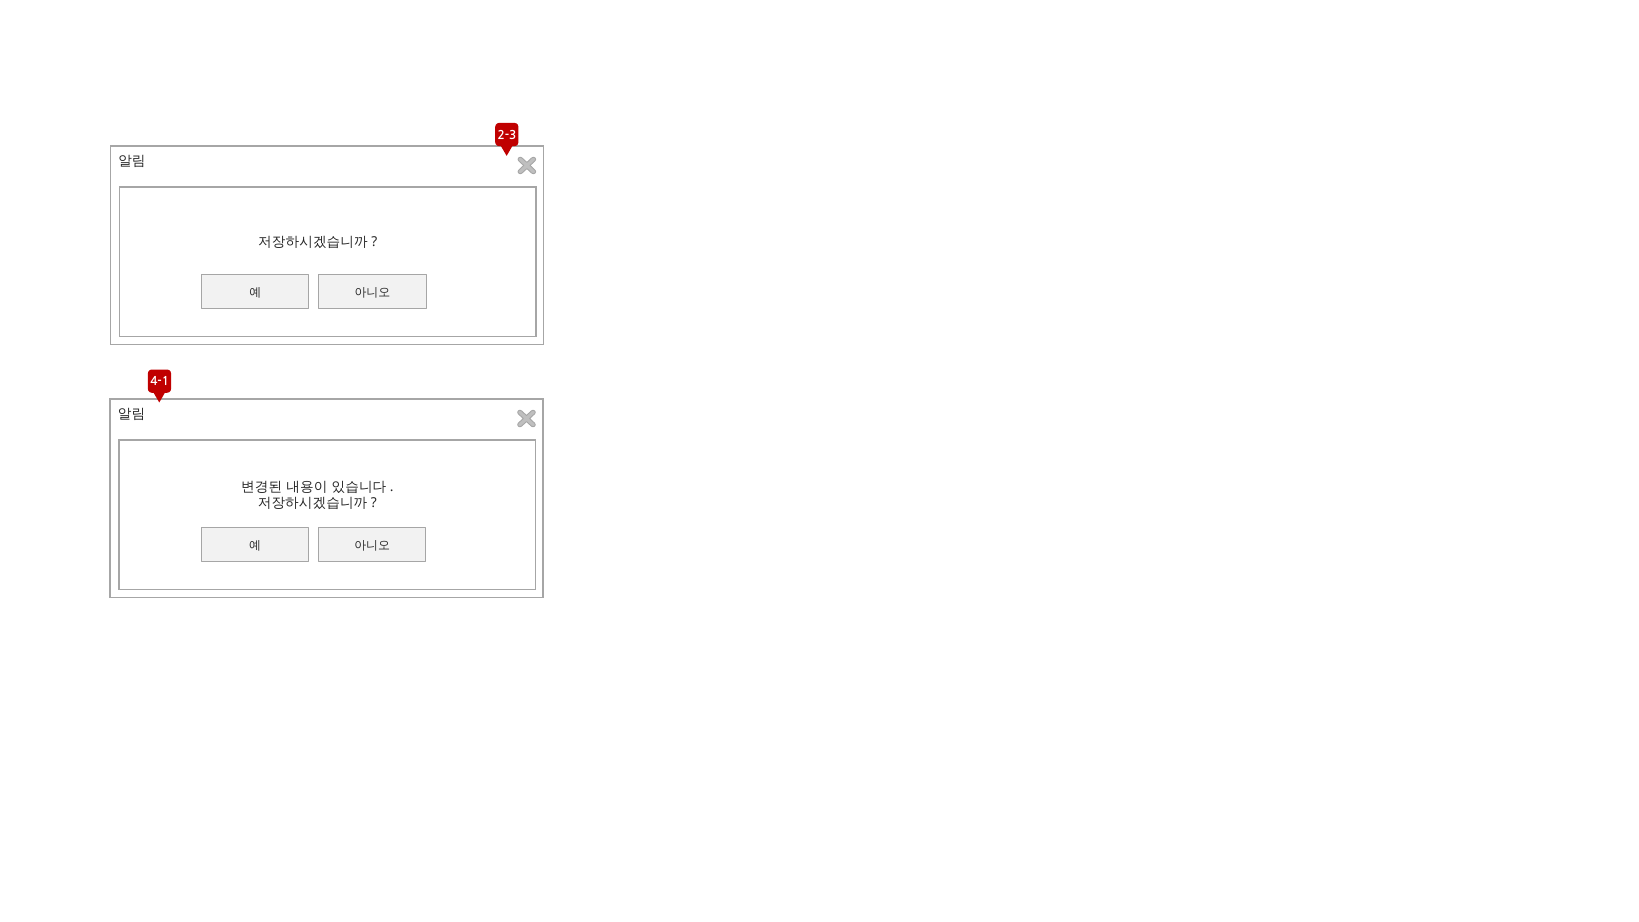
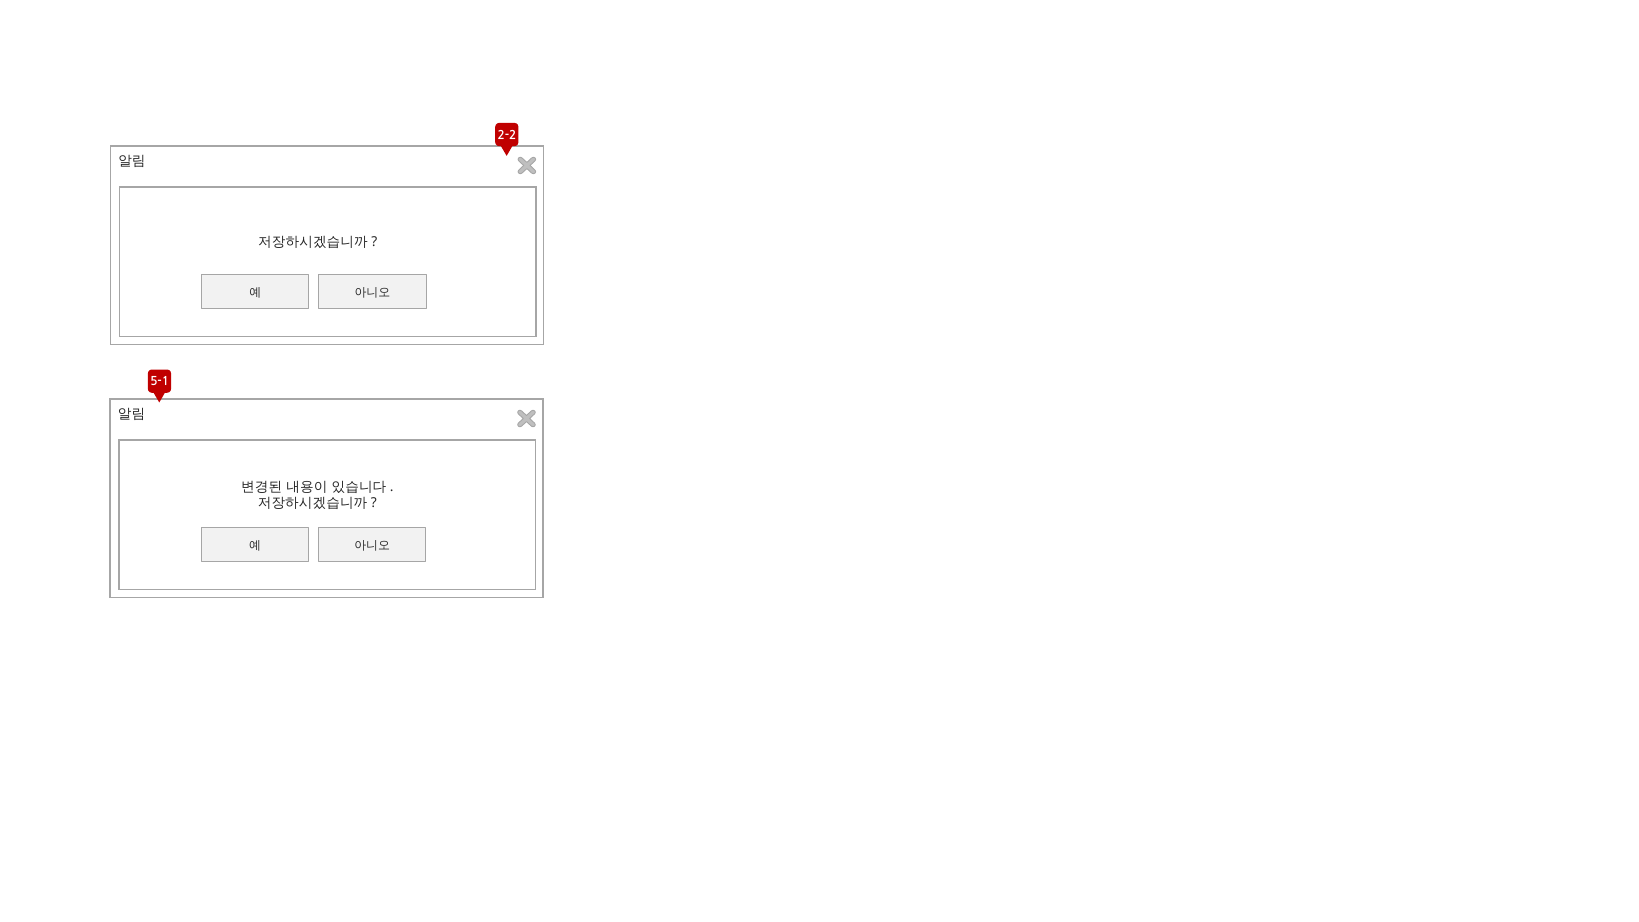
2-3: 2-3 -> 2-2
4-1: 4-1 -> 5-1
